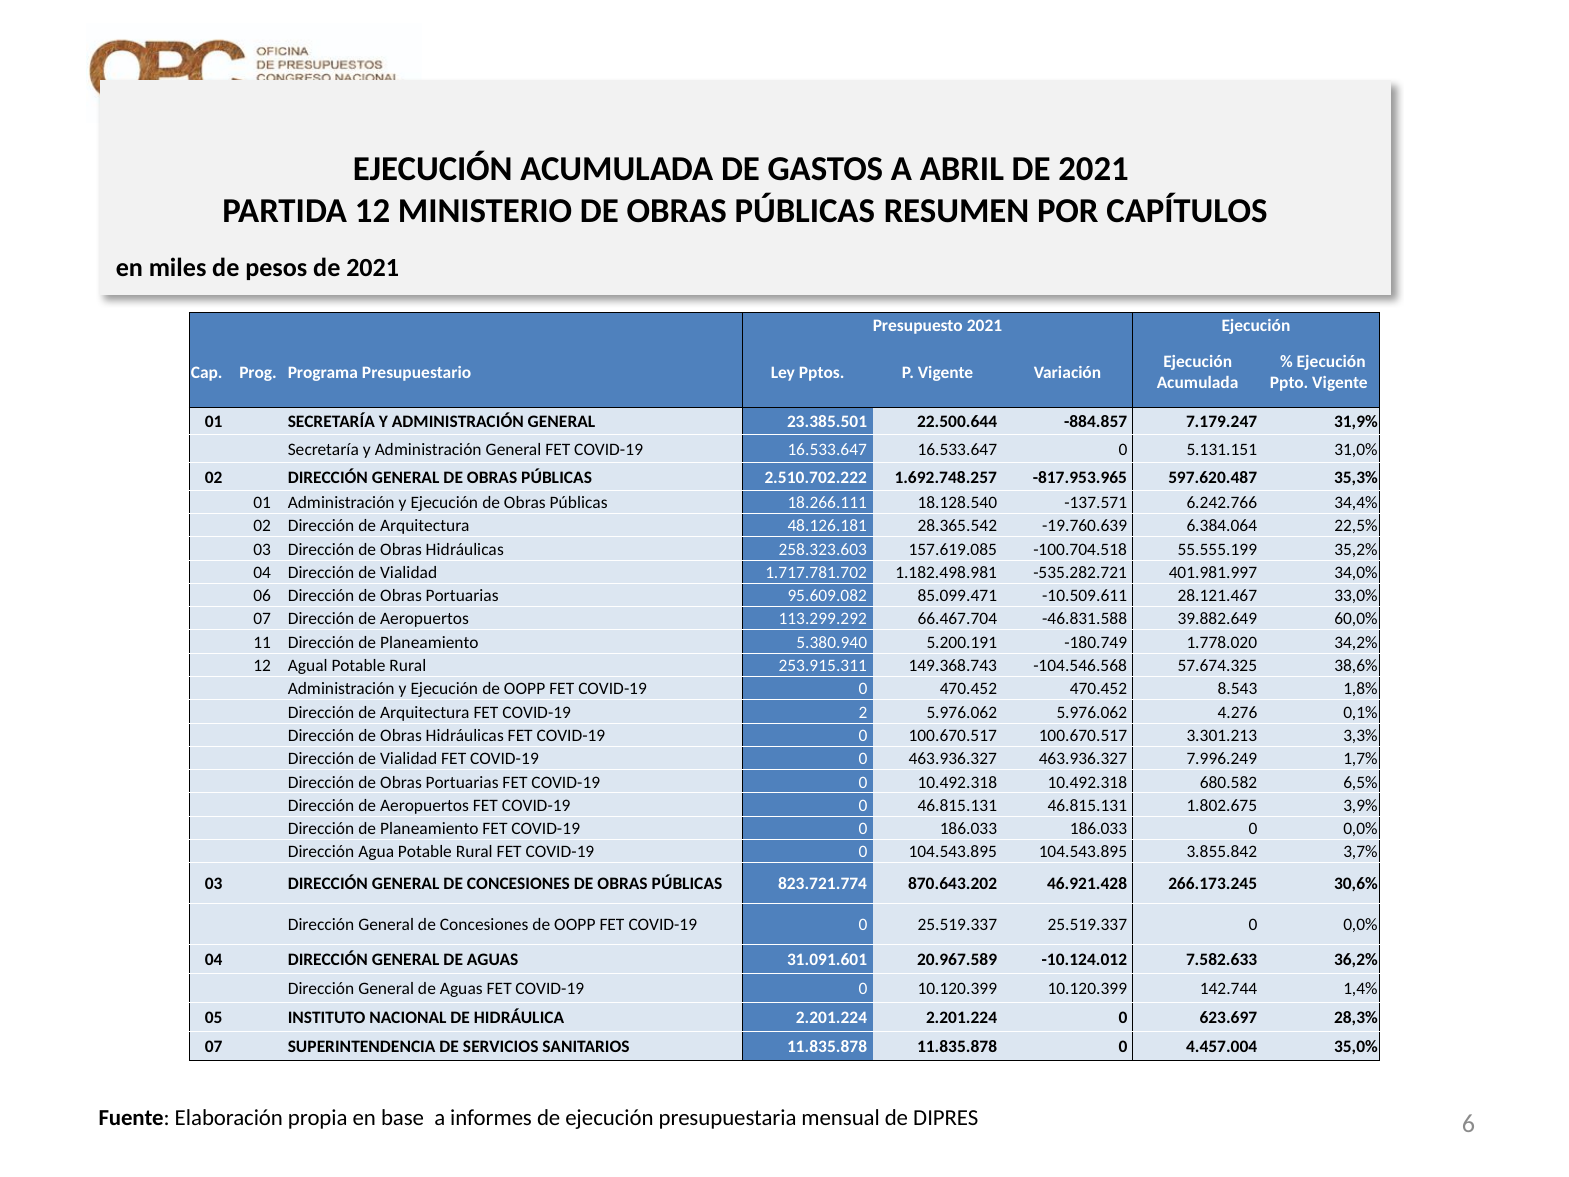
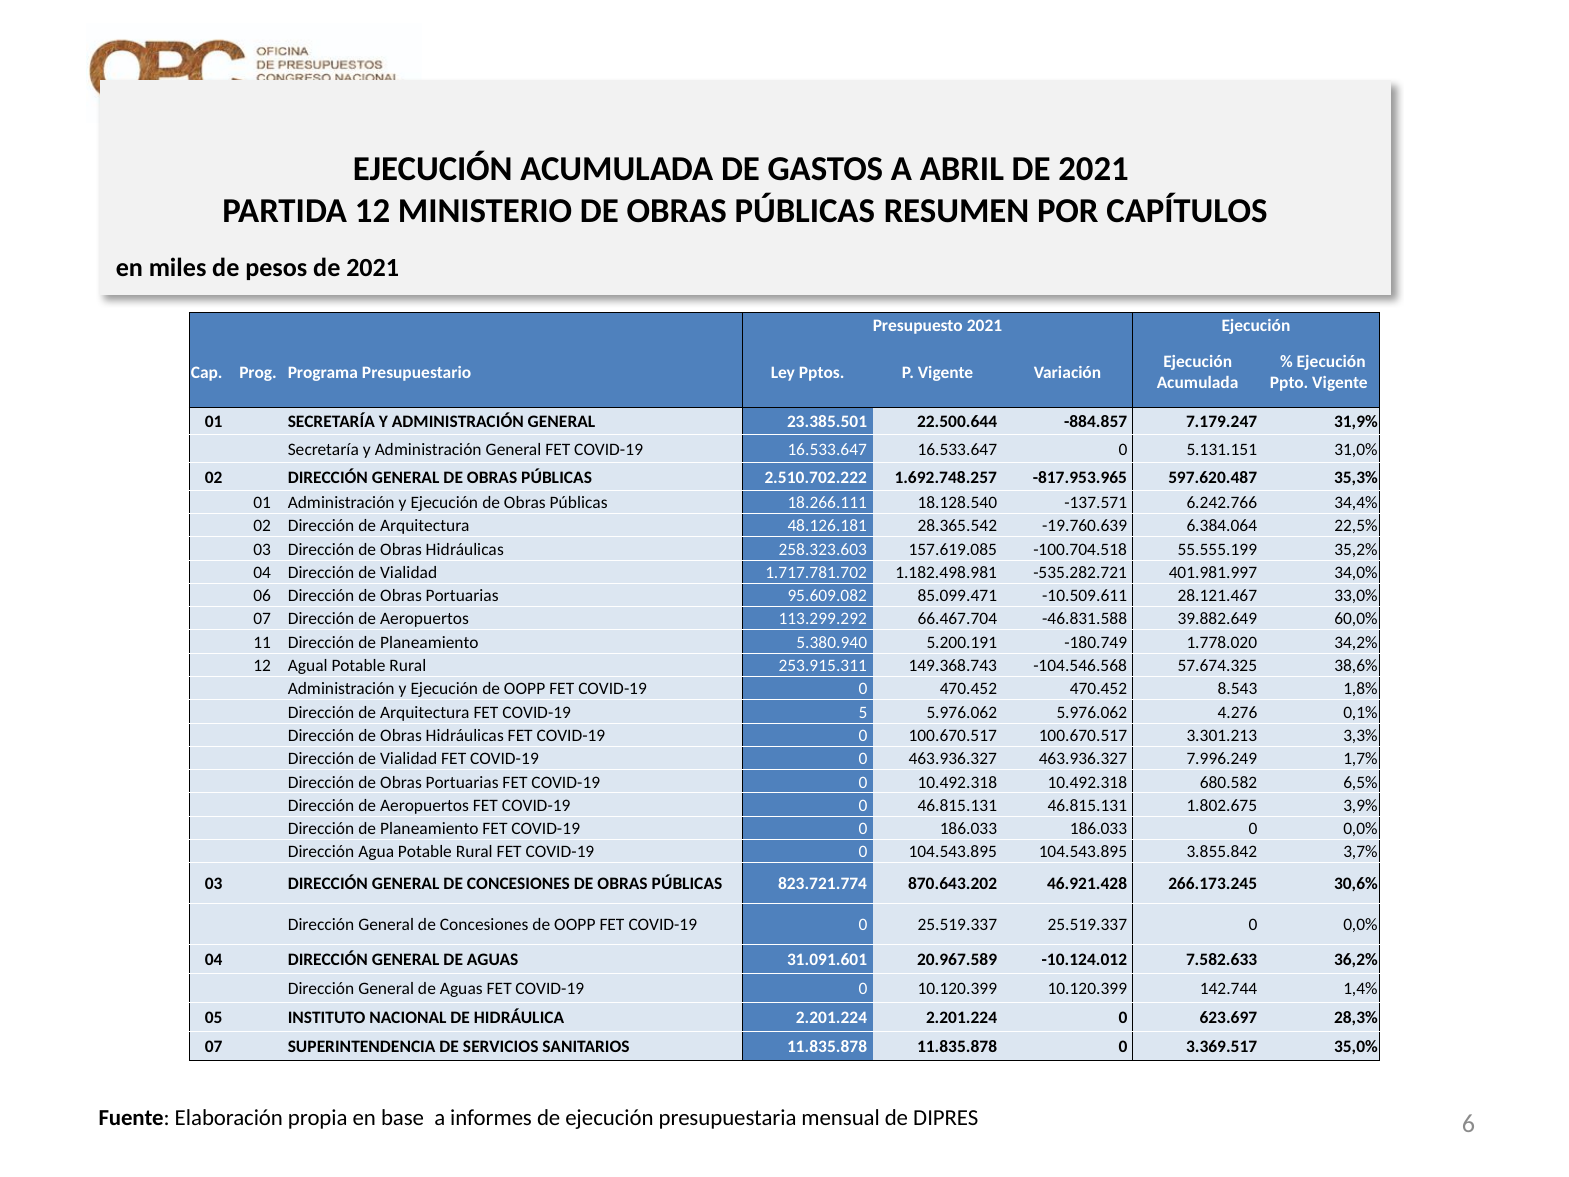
2: 2 -> 5
4.457.004: 4.457.004 -> 3.369.517
